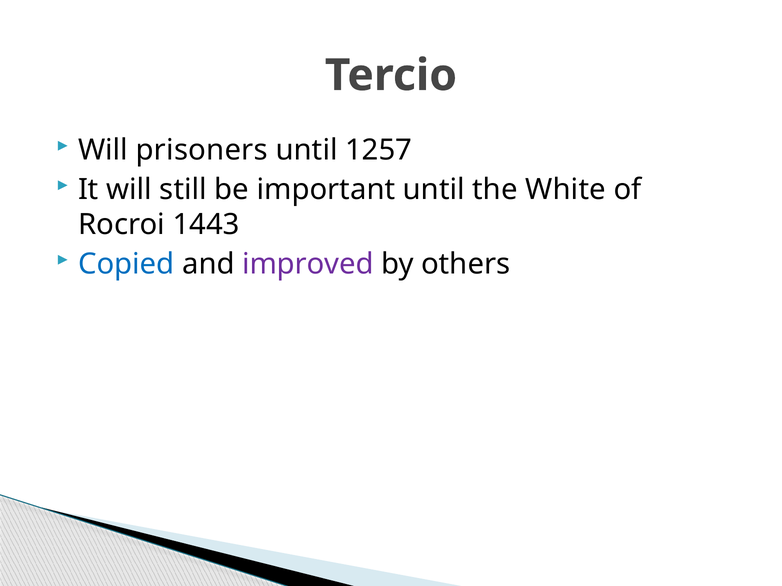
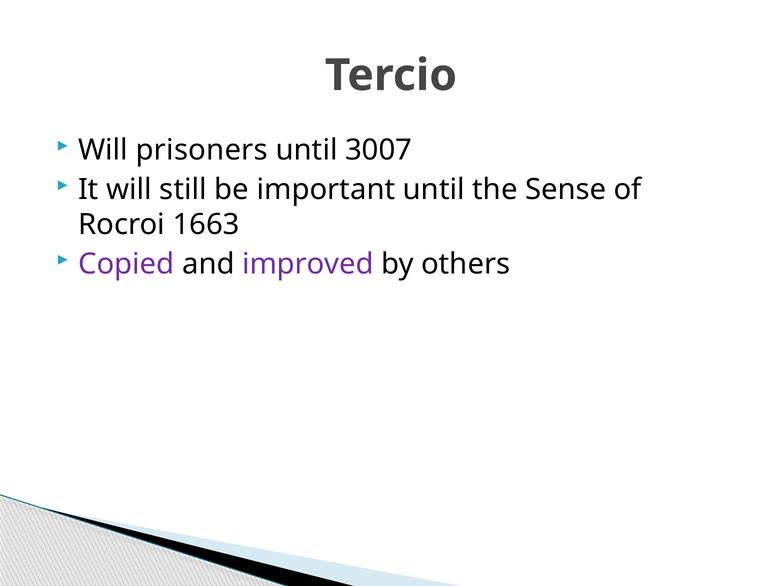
1257: 1257 -> 3007
White: White -> Sense
1443: 1443 -> 1663
Copied colour: blue -> purple
